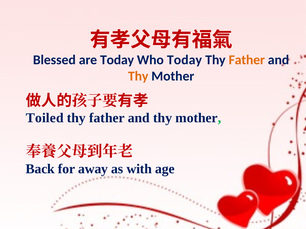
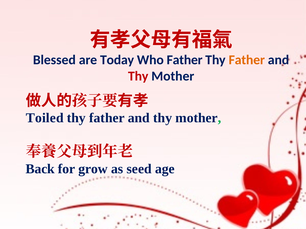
Who Today: Today -> Father
Thy at (138, 76) colour: orange -> red
away: away -> grow
with: with -> seed
